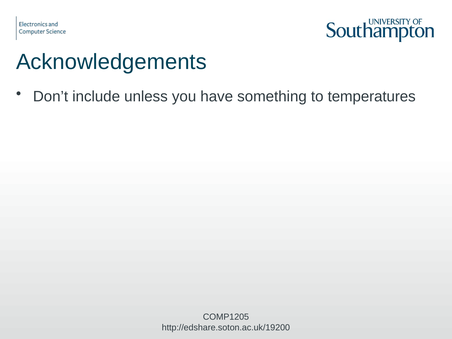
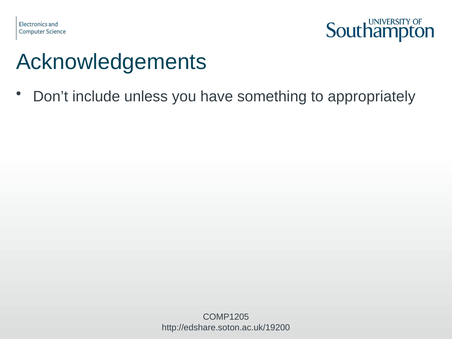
temperatures: temperatures -> appropriately
